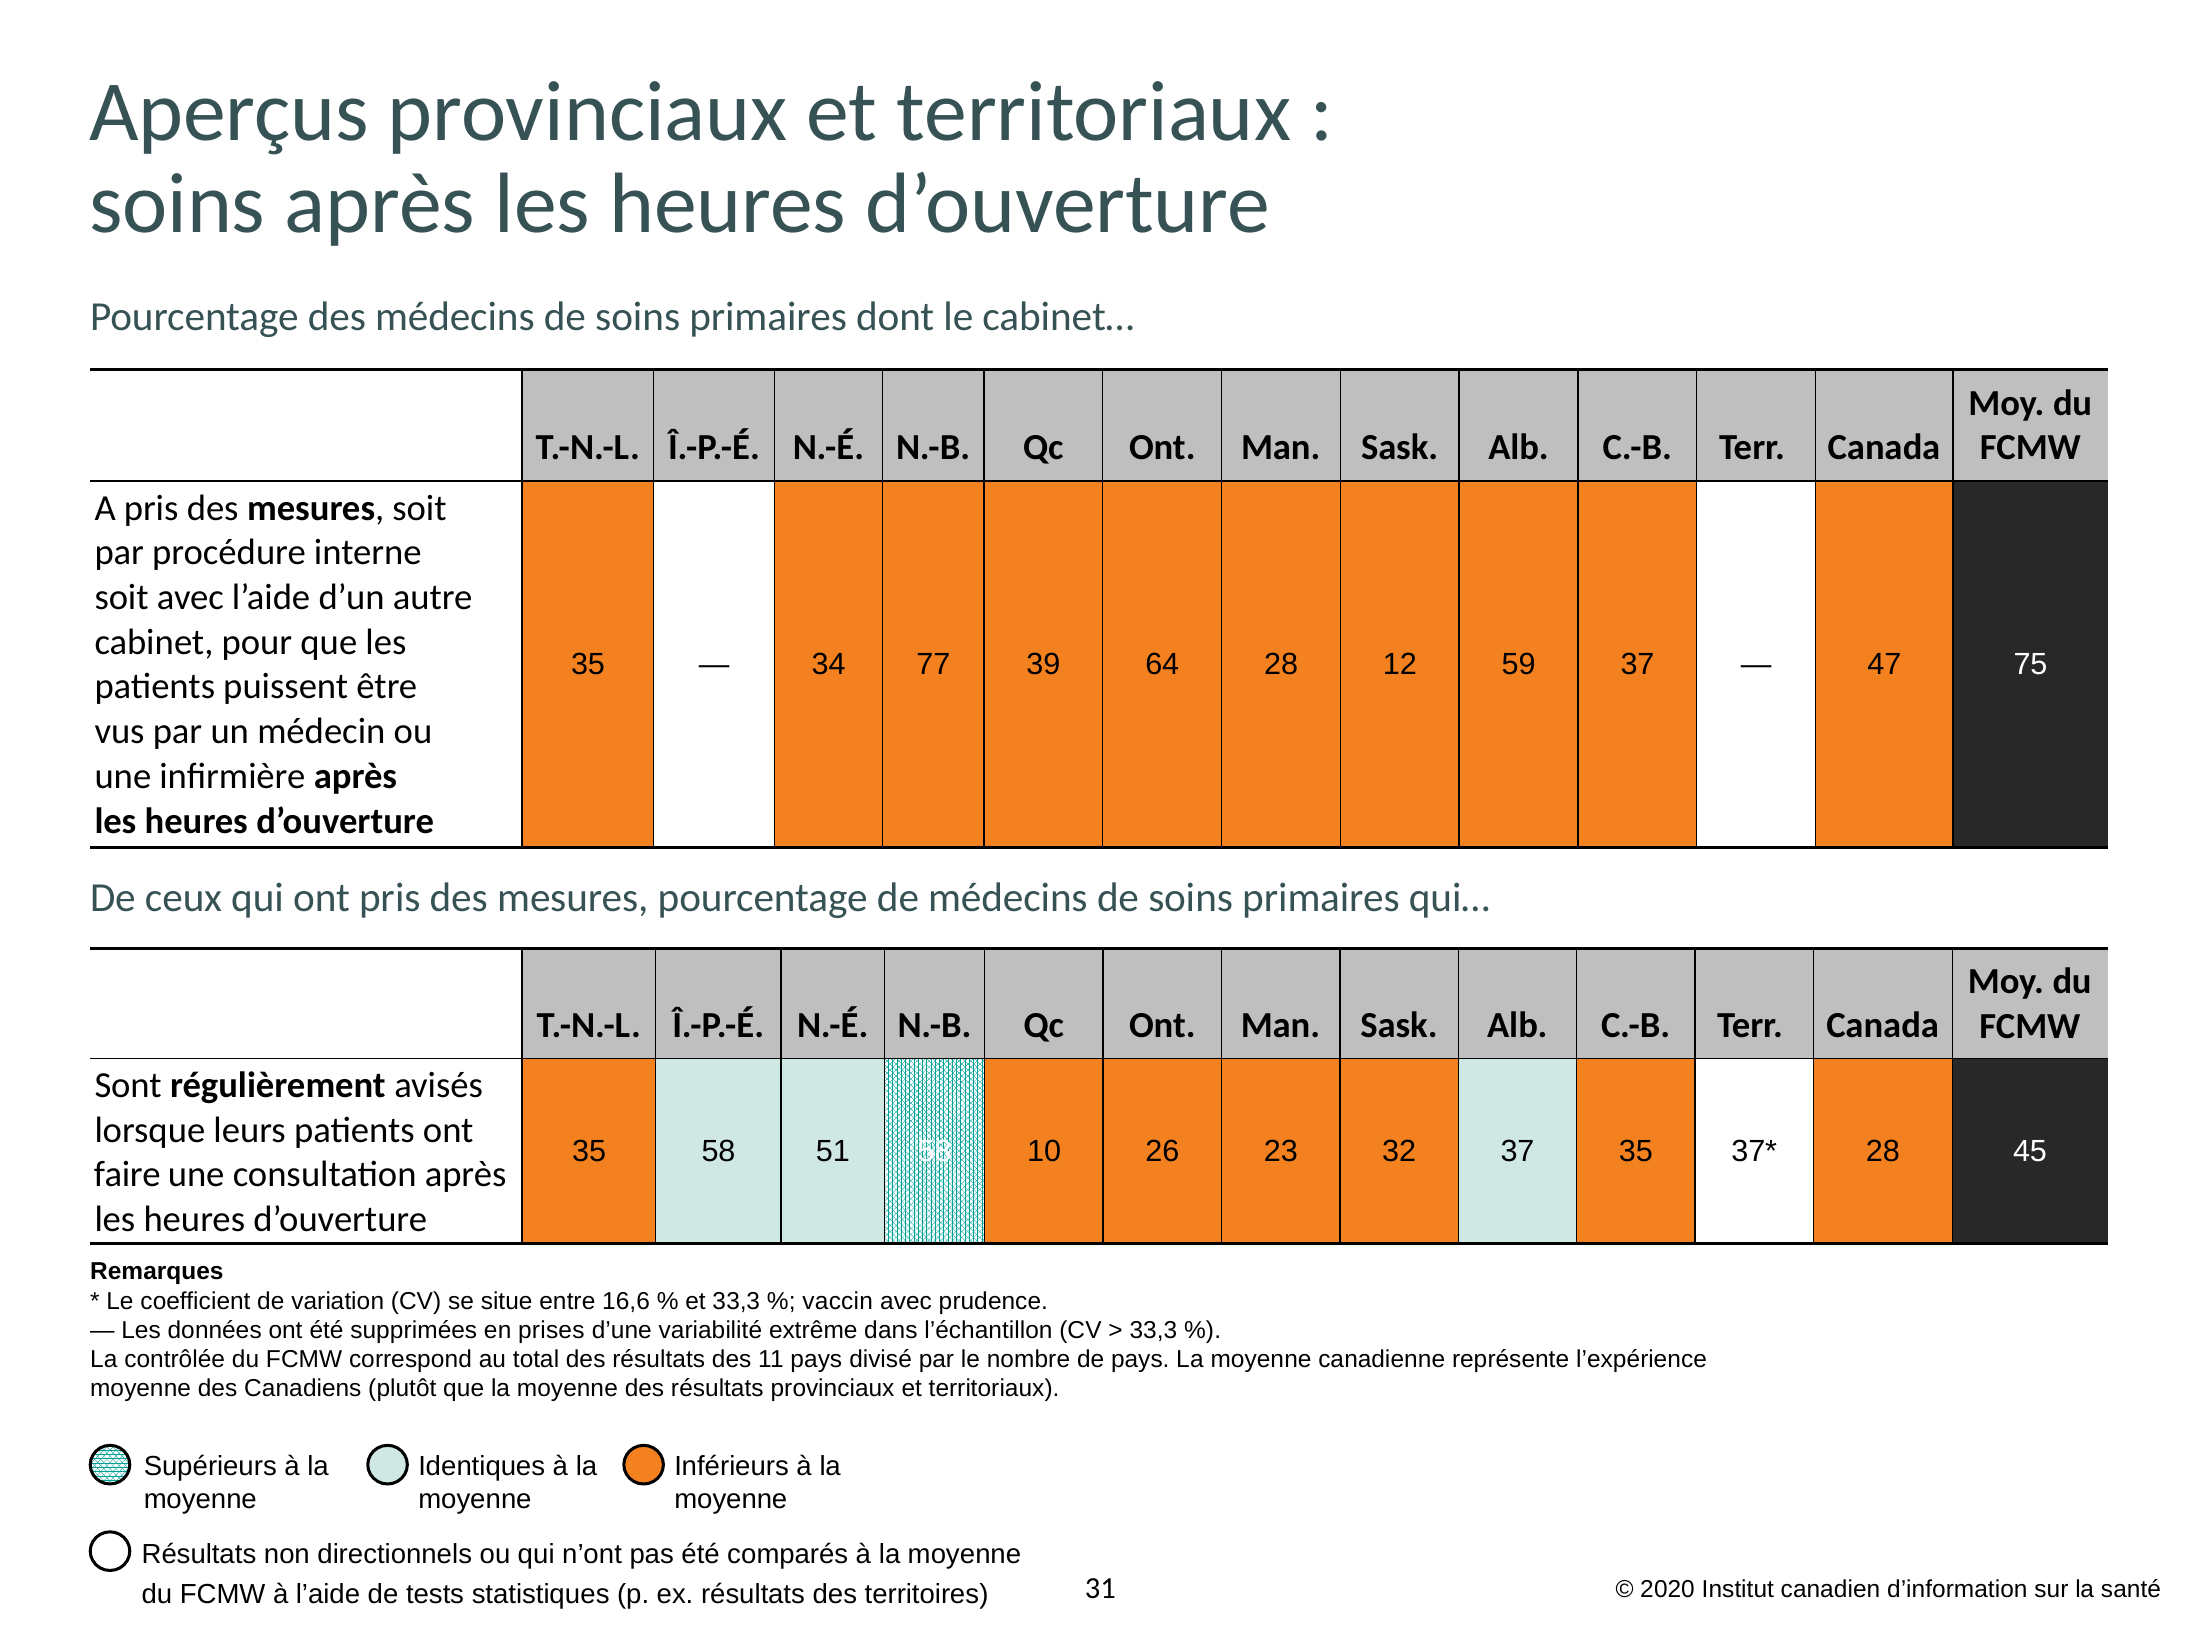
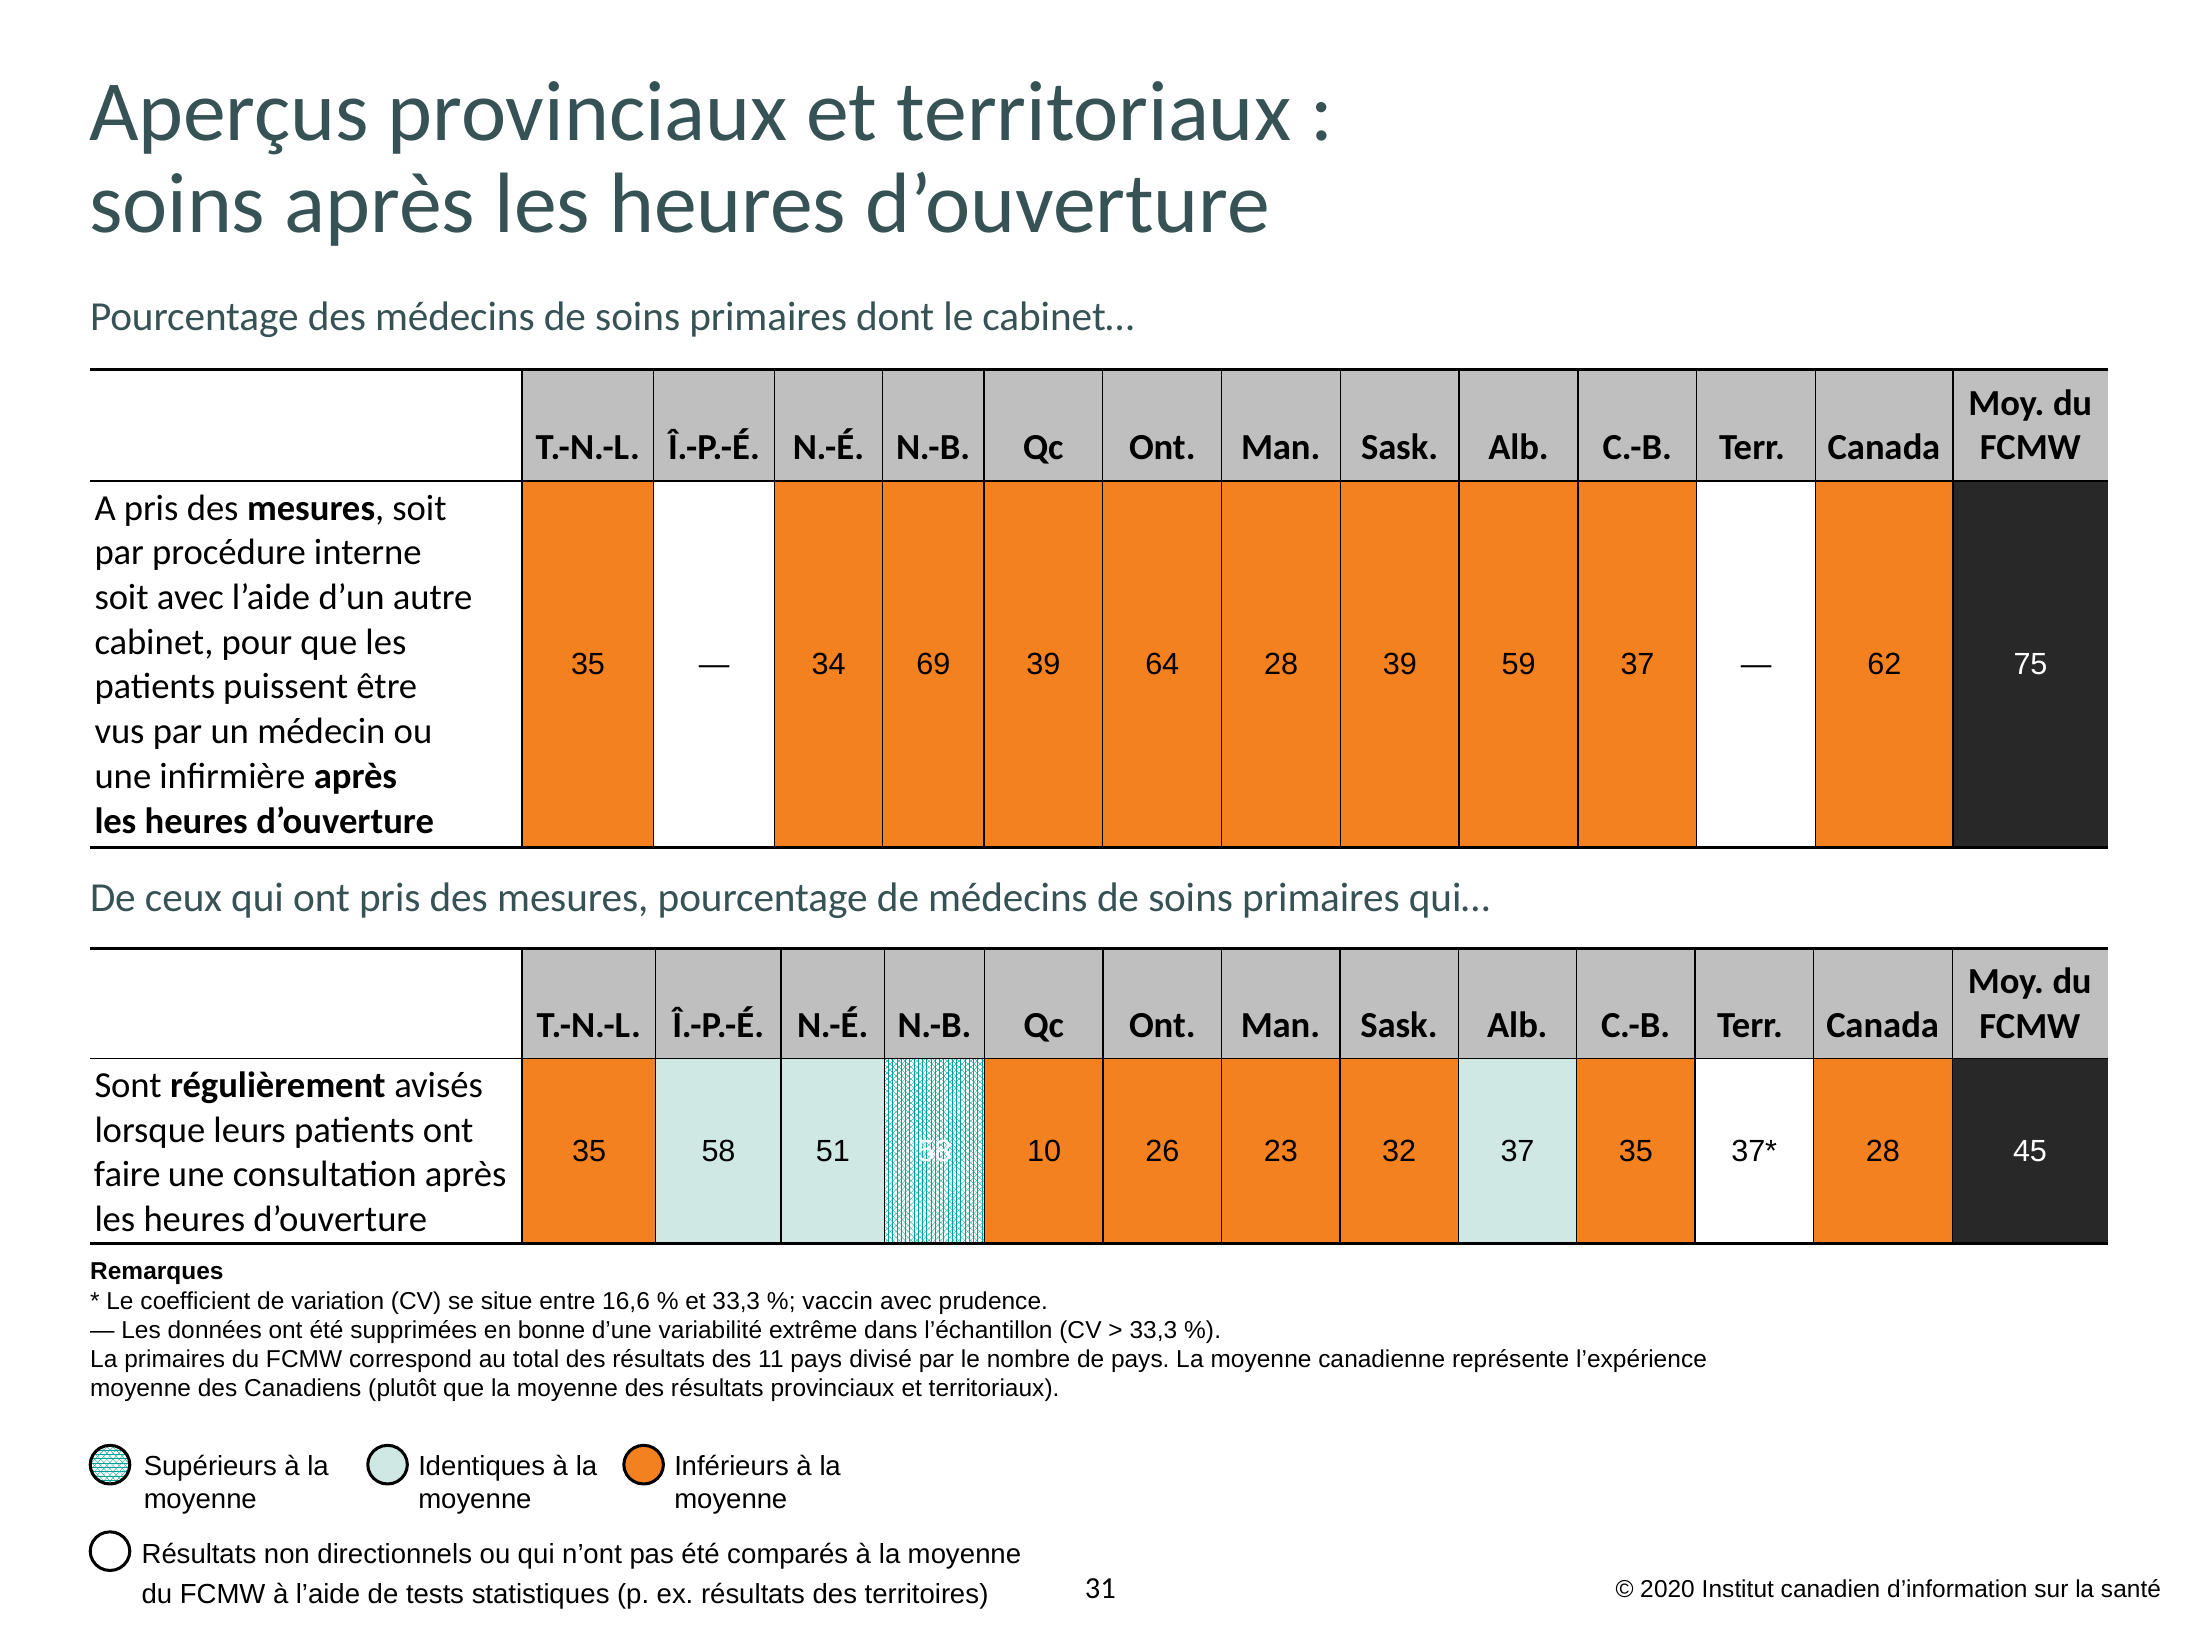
77: 77 -> 69
28 12: 12 -> 39
47: 47 -> 62
prises: prises -> bonne
La contrôlée: contrôlée -> primaires
